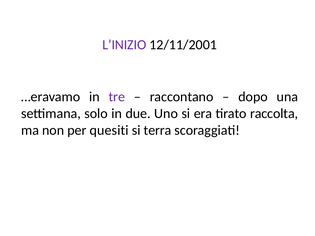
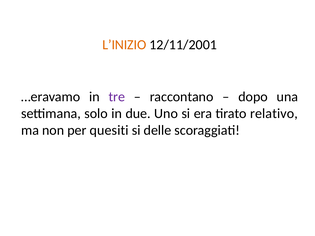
L’INIZIO colour: purple -> orange
raccolta: raccolta -> relativo
terra: terra -> delle
